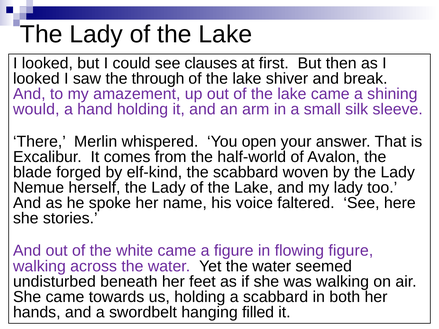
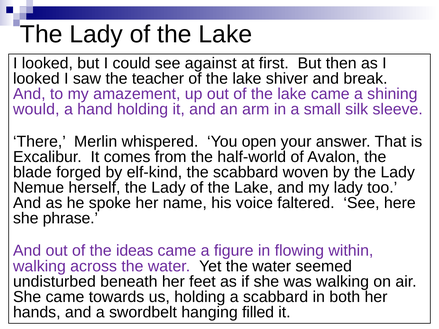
clauses: clauses -> against
through: through -> teacher
stories: stories -> phrase
white: white -> ideas
flowing figure: figure -> within
